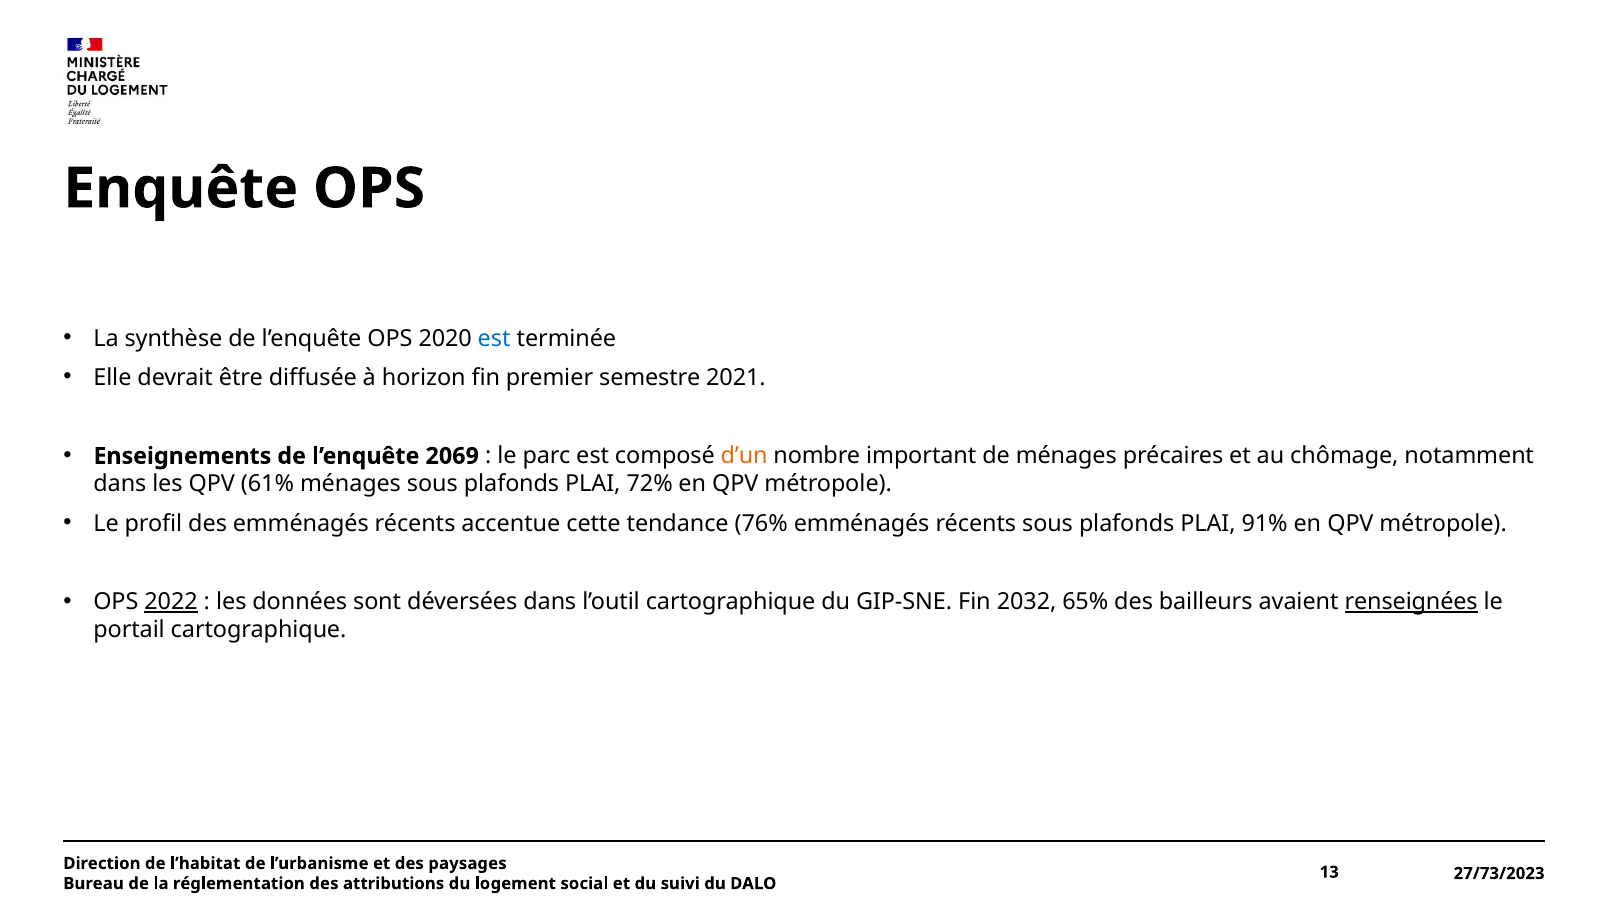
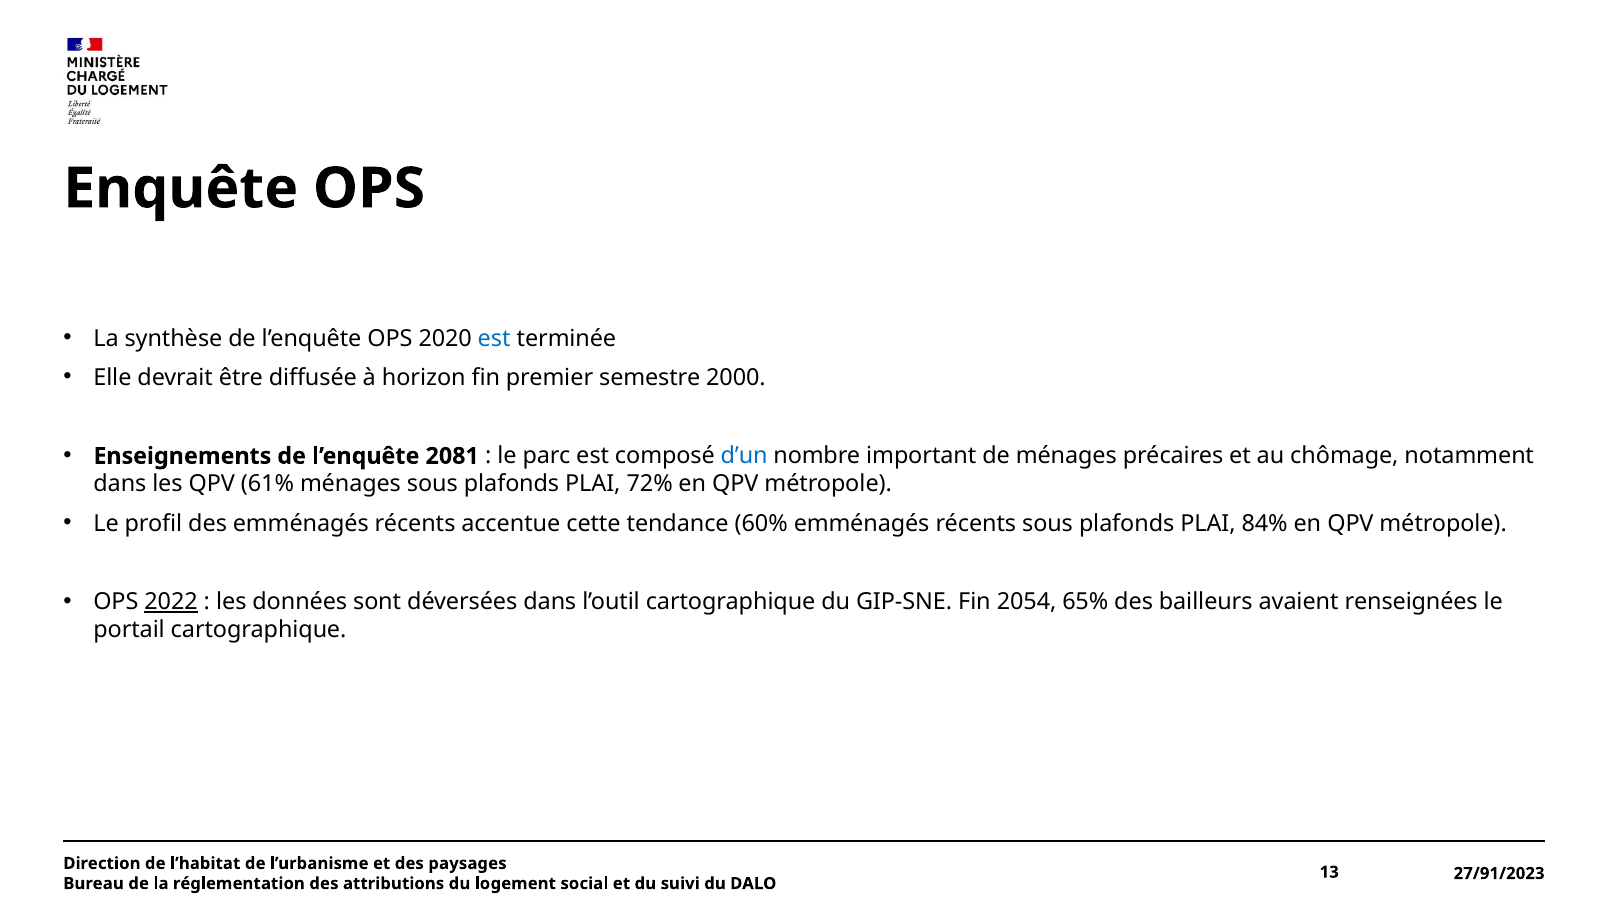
2021: 2021 -> 2000
2069: 2069 -> 2081
d’un colour: orange -> blue
76%: 76% -> 60%
91%: 91% -> 84%
2032: 2032 -> 2054
renseignées underline: present -> none
27/73/2023: 27/73/2023 -> 27/91/2023
